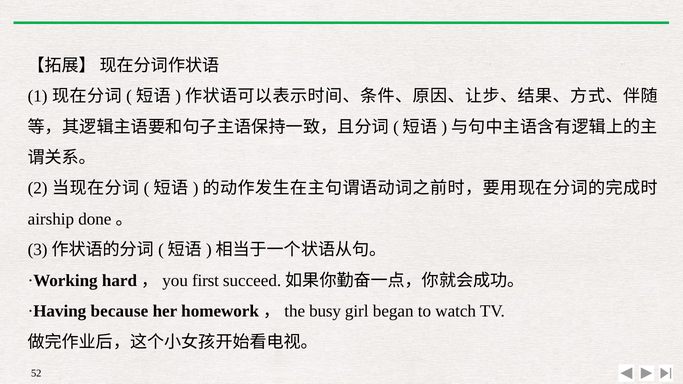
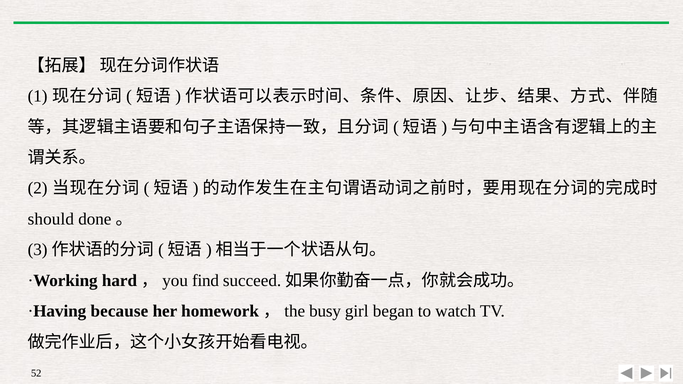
airship: airship -> should
first: first -> find
